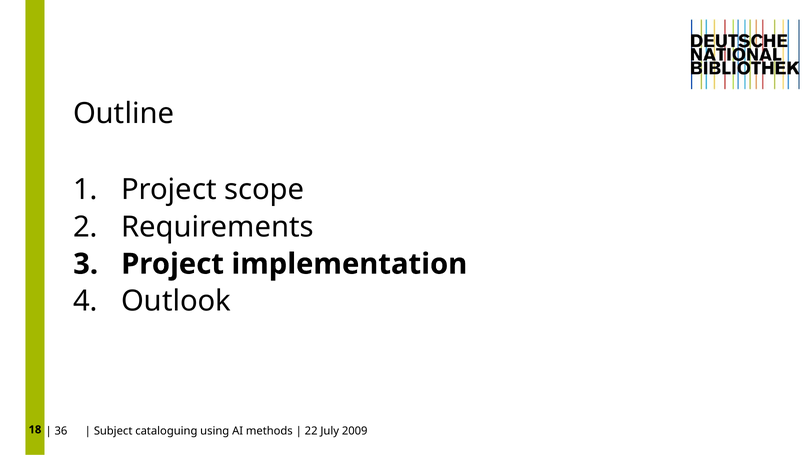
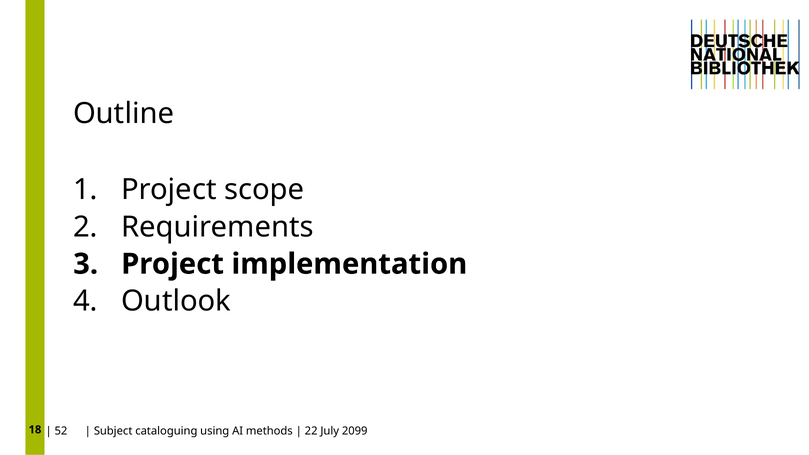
36: 36 -> 52
2009: 2009 -> 2099
